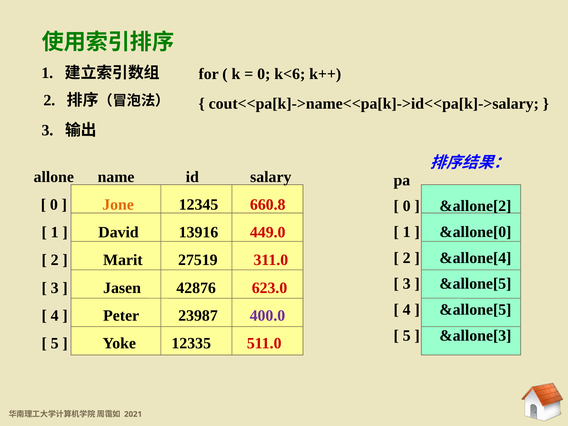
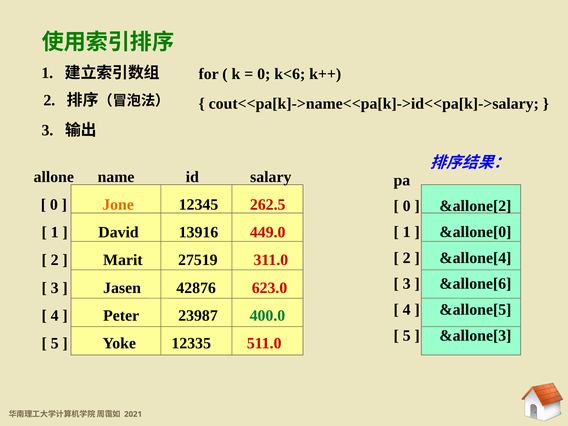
660.8: 660.8 -> 262.5
&allone[5 at (475, 284): &allone[5 -> &allone[6
400.0 colour: purple -> green
